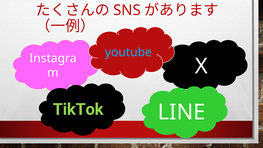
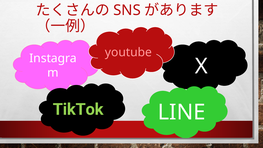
youtube colour: light blue -> pink
